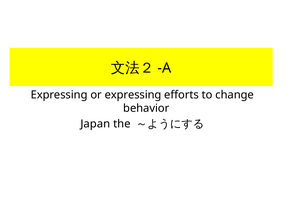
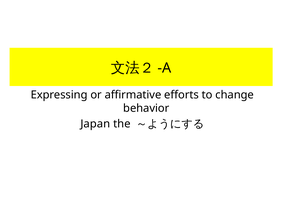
or expressing: expressing -> affirmative
